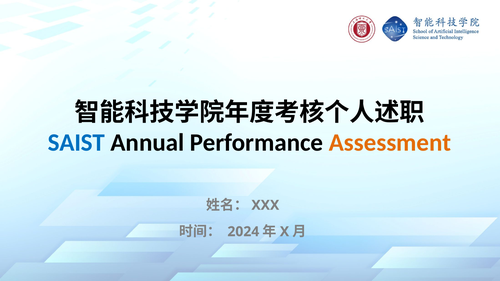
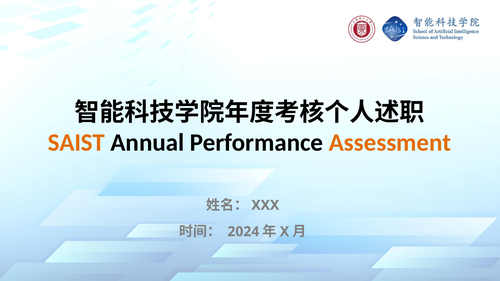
SAIST colour: blue -> orange
